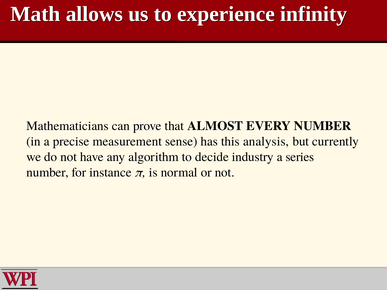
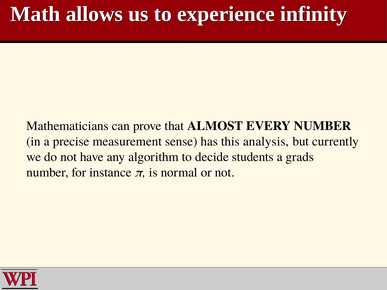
industry: industry -> students
series: series -> grads
